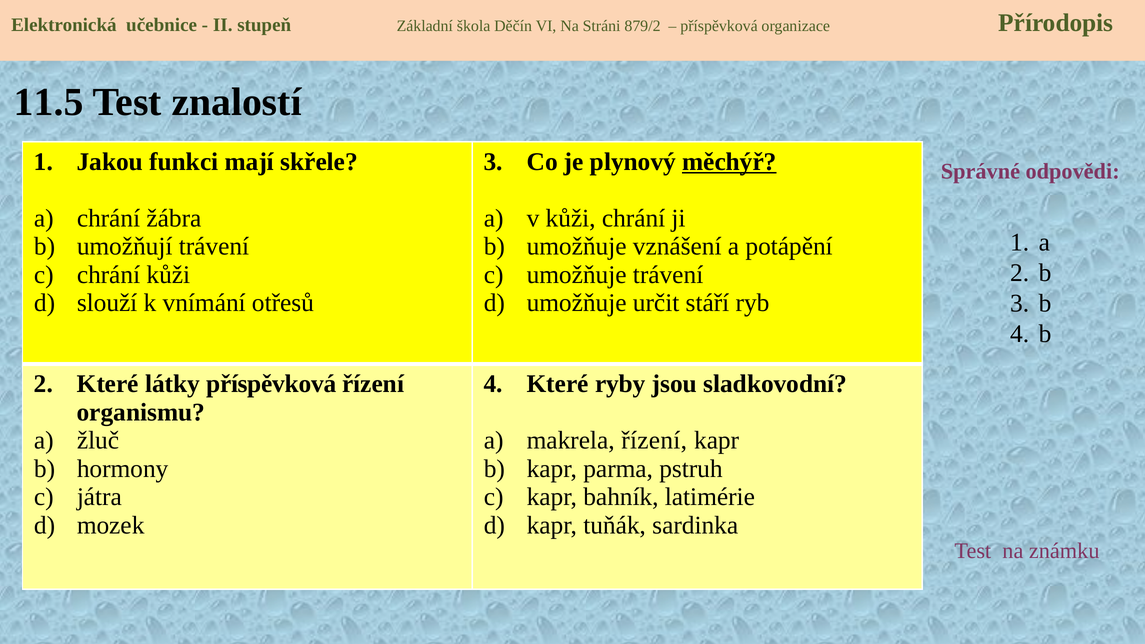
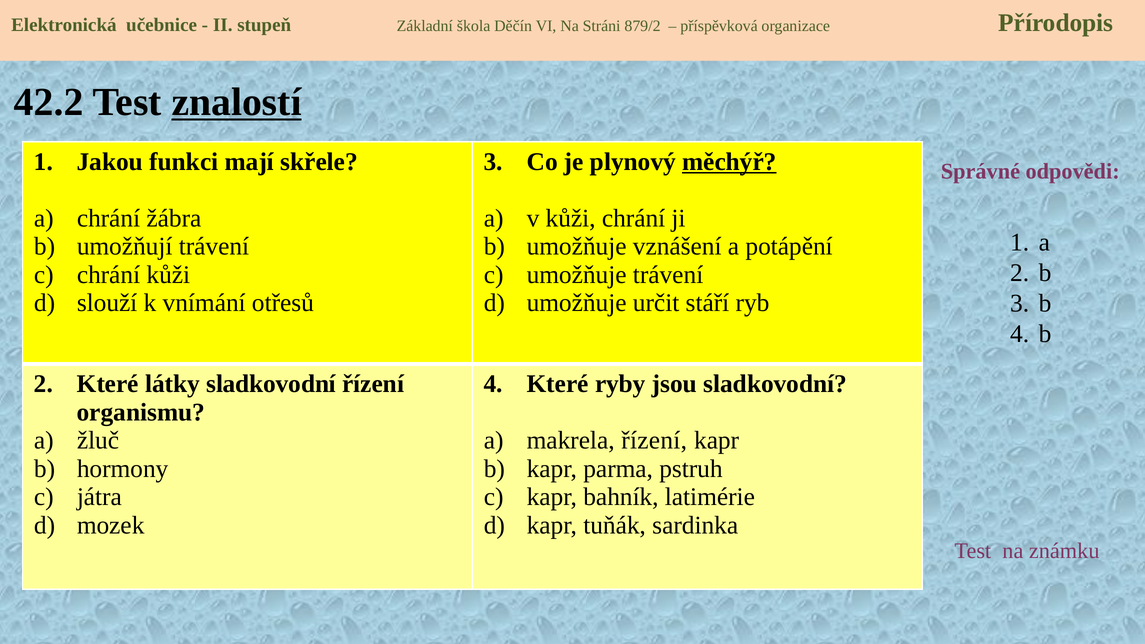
11.5: 11.5 -> 42.2
znalostí underline: none -> present
látky příspěvková: příspěvková -> sladkovodní
